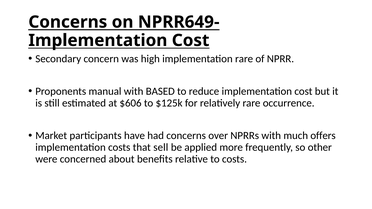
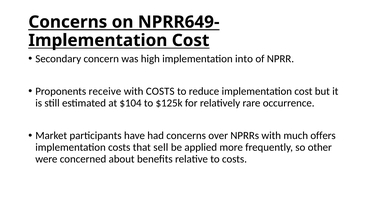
implementation rare: rare -> into
manual: manual -> receive
with BASED: BASED -> COSTS
$606: $606 -> $104
